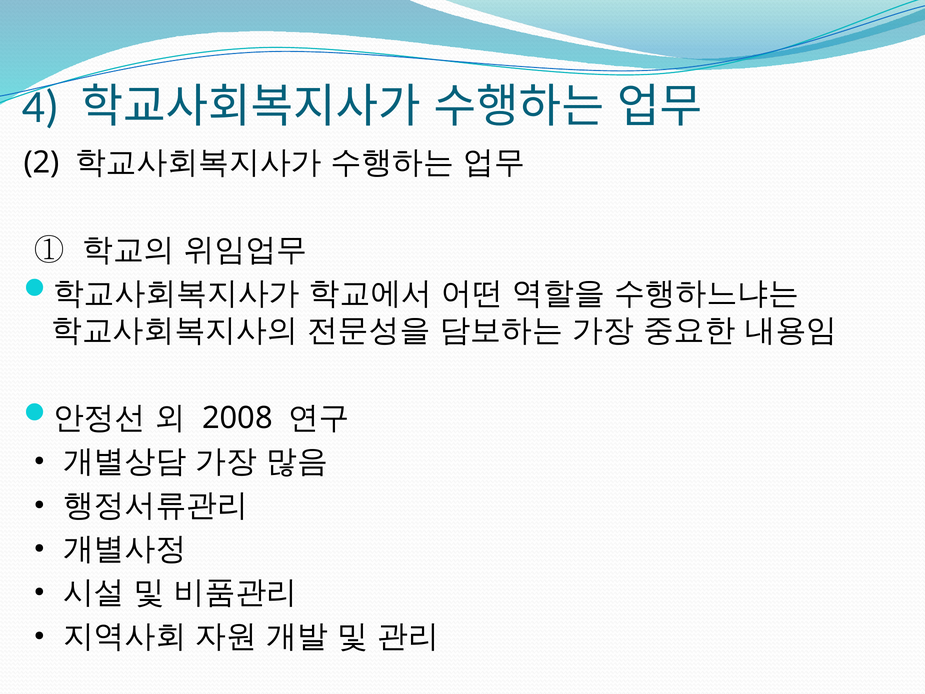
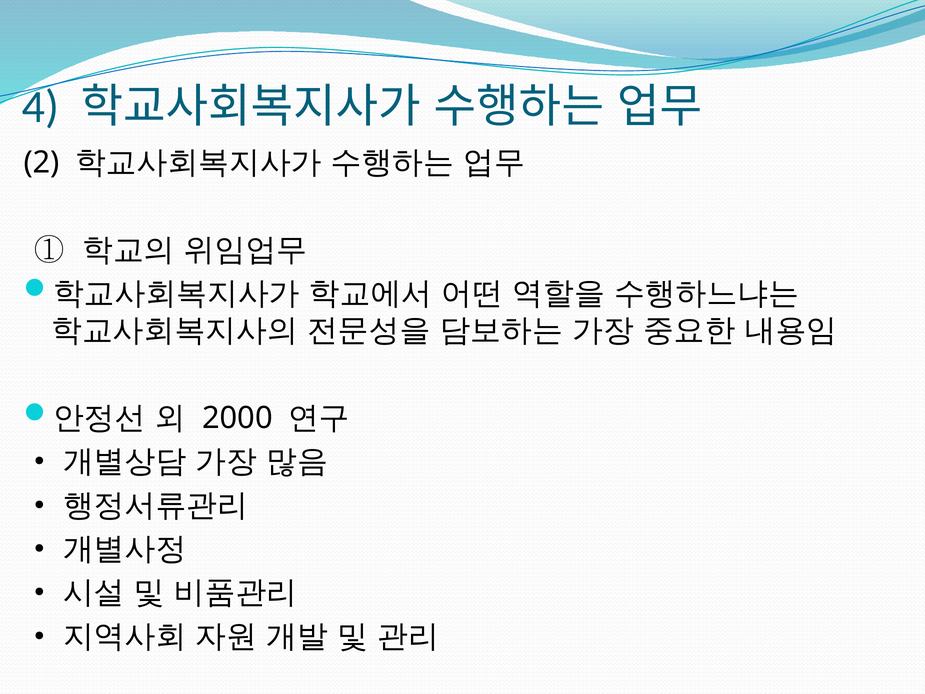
2008: 2008 -> 2000
